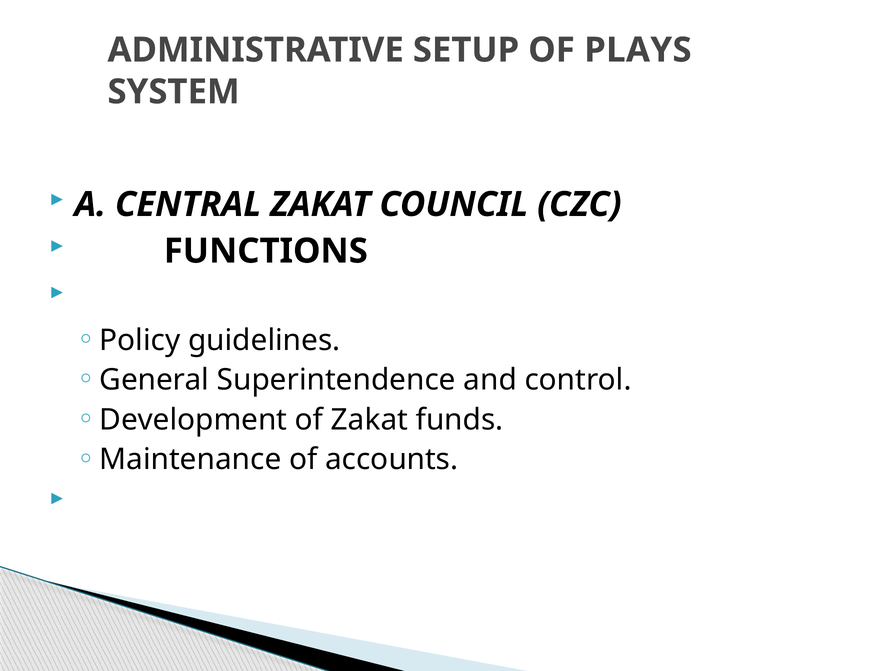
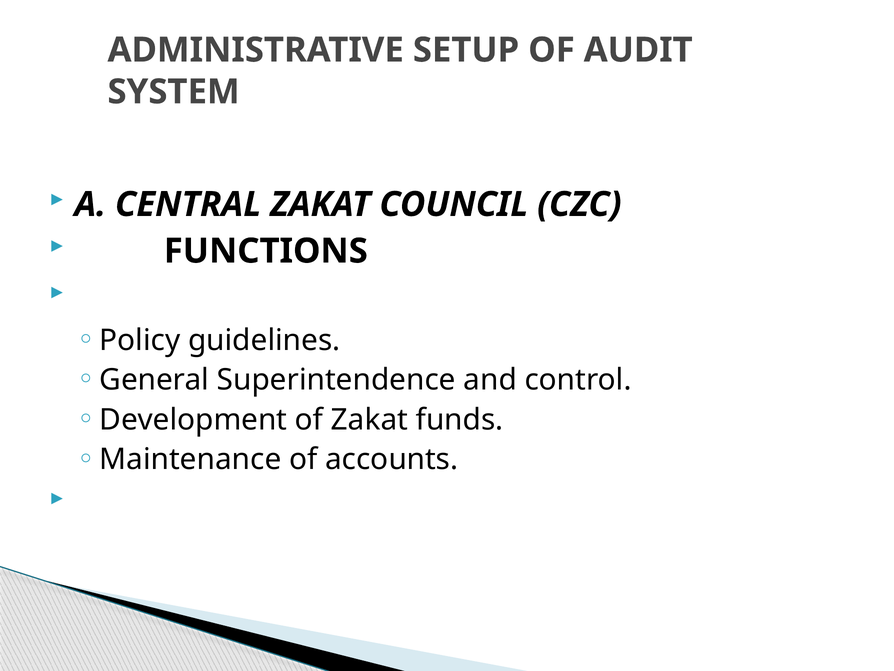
PLAYS: PLAYS -> AUDIT
